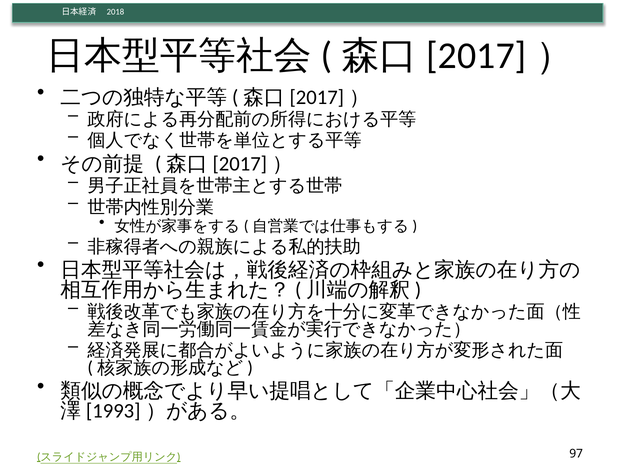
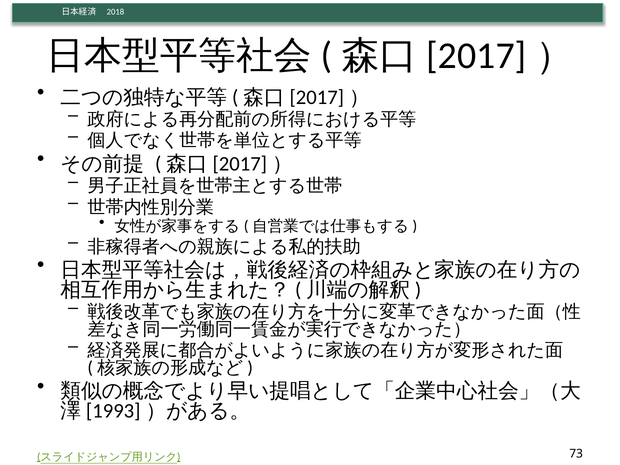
97: 97 -> 73
